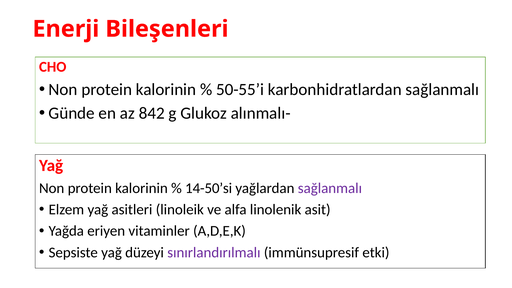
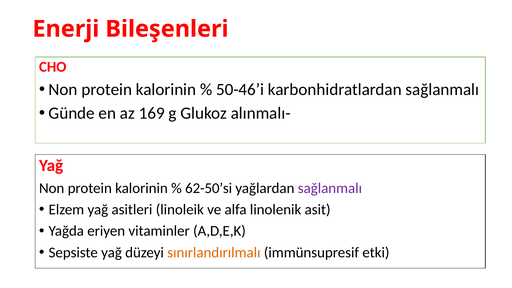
50-55’i: 50-55’i -> 50-46’i
842: 842 -> 169
14-50’si: 14-50’si -> 62-50’si
sınırlandırılmalı colour: purple -> orange
